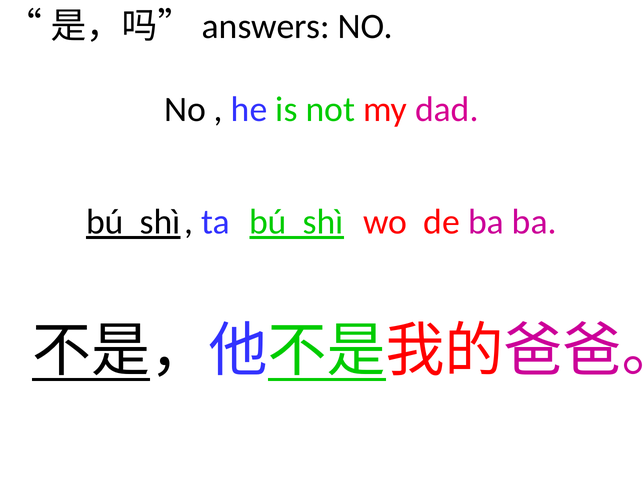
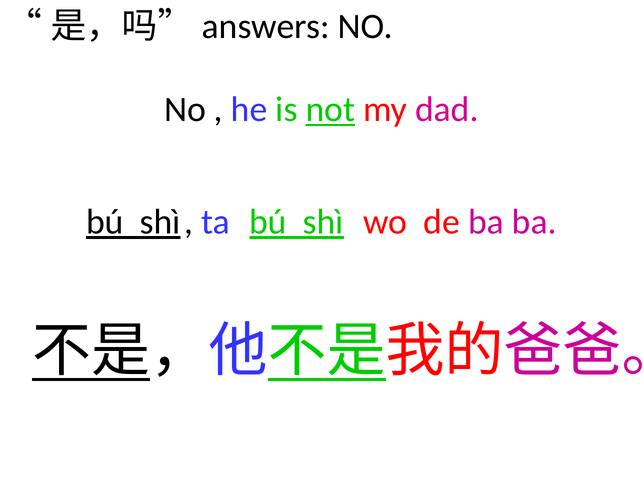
not underline: none -> present
